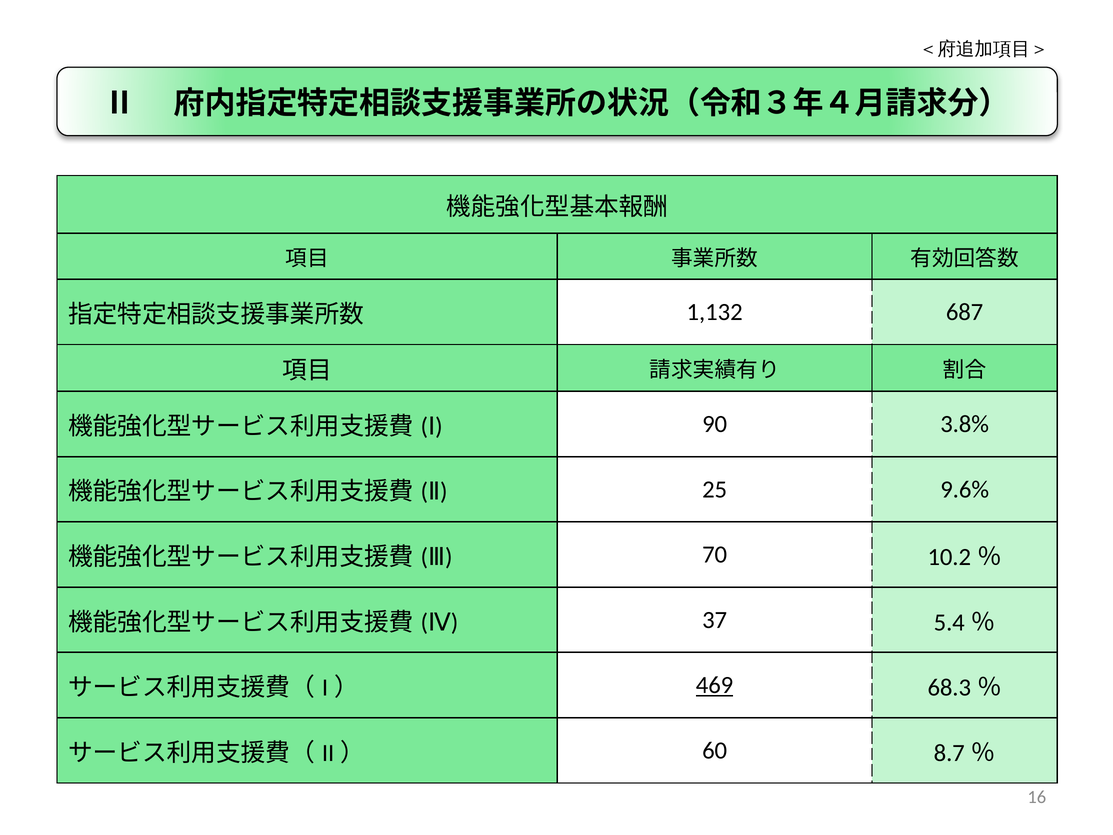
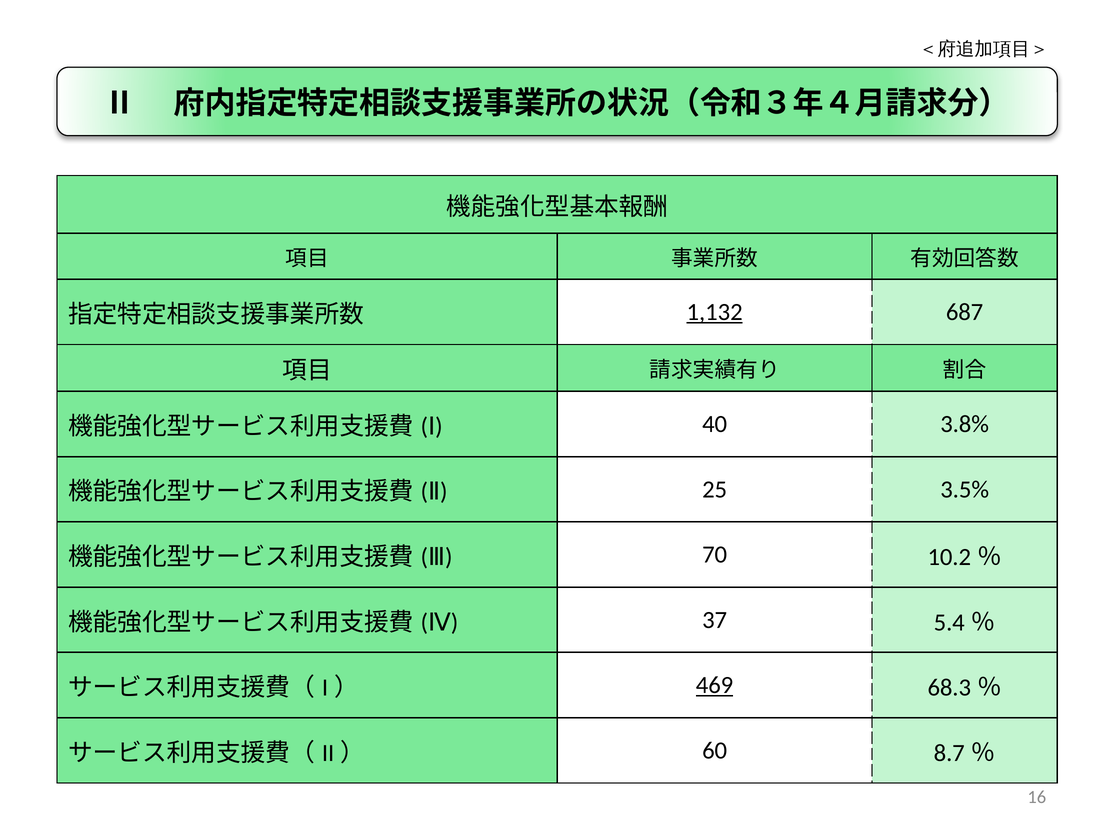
1,132 underline: none -> present
90: 90 -> 40
9.6%: 9.6% -> 3.5%
